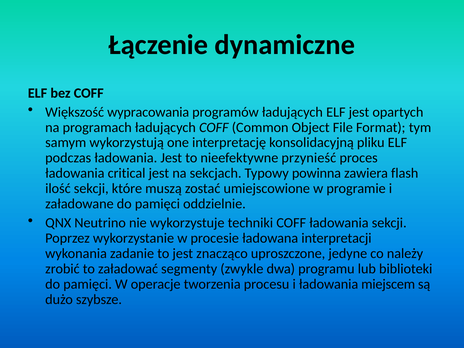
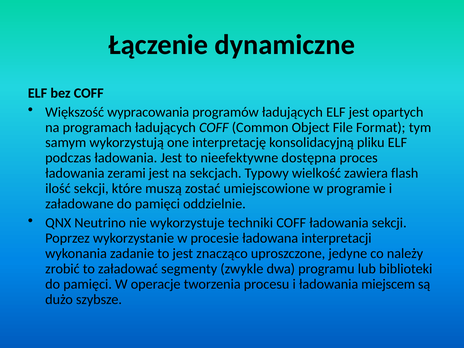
przynieść: przynieść -> dostępna
critical: critical -> zerami
powinna: powinna -> wielkość
